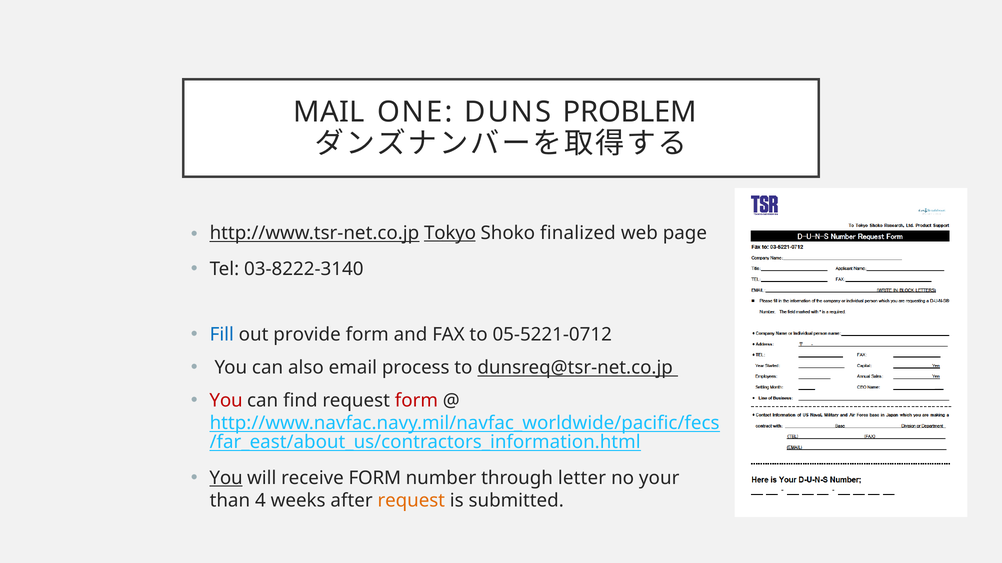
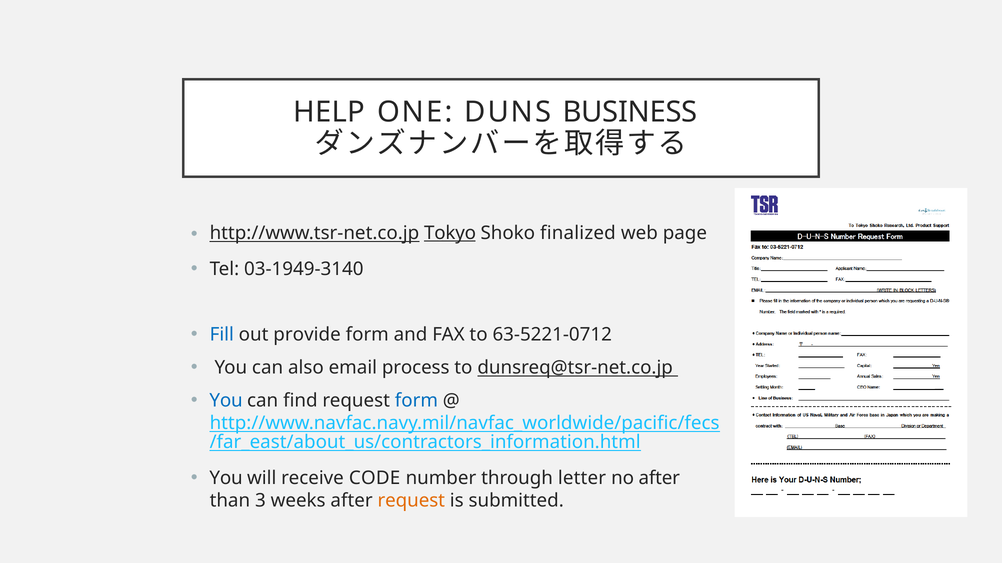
MAIL: MAIL -> HELP
PROBLEM: PROBLEM -> BUSINESS
03-8222-3140: 03-8222-3140 -> 03-1949-3140
05-5221-0712: 05-5221-0712 -> 63-5221-0712
You at (226, 401) colour: red -> blue
form at (416, 401) colour: red -> blue
You at (226, 478) underline: present -> none
receive FORM: FORM -> CODE
no your: your -> after
4: 4 -> 3
